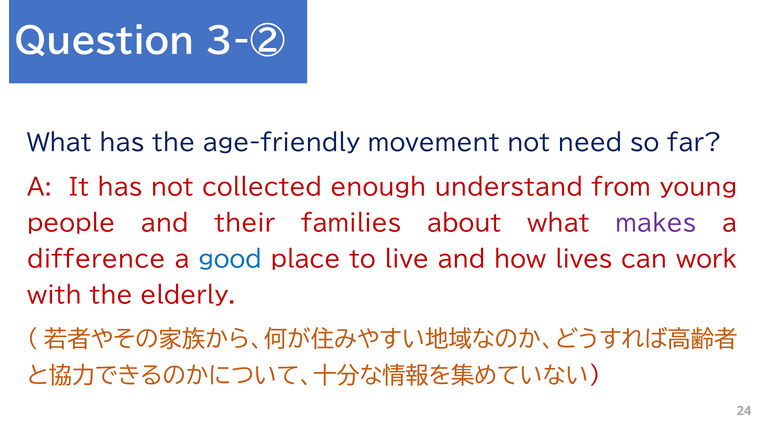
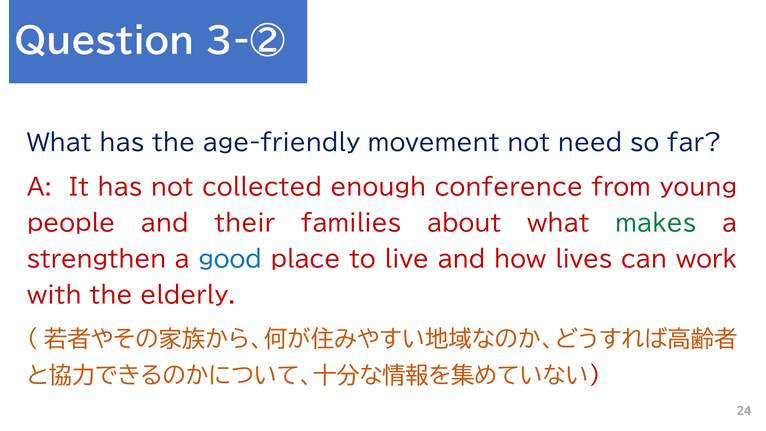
understand: understand -> conference
makes colour: purple -> green
difference: difference -> strengthen
